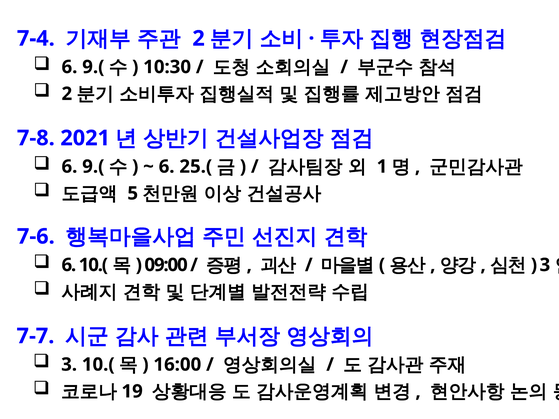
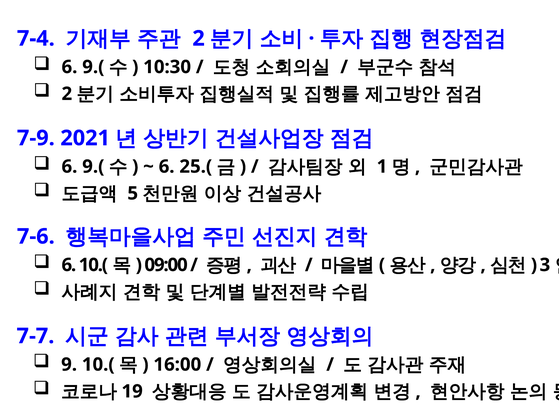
7-8: 7-8 -> 7-9
3 at (69, 365): 3 -> 9
